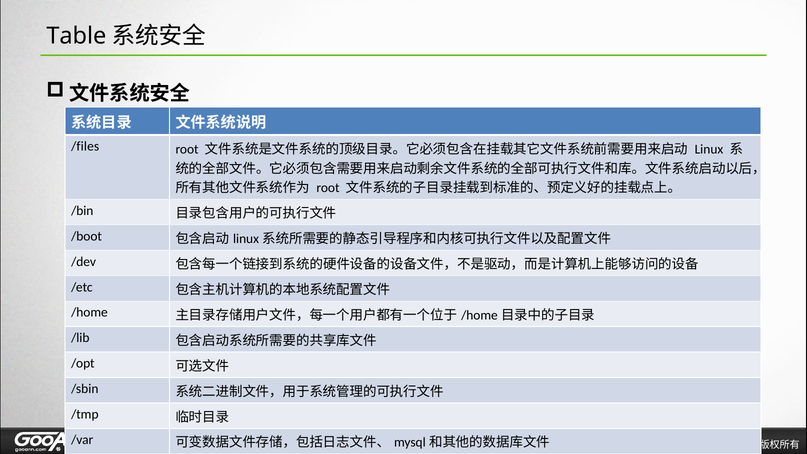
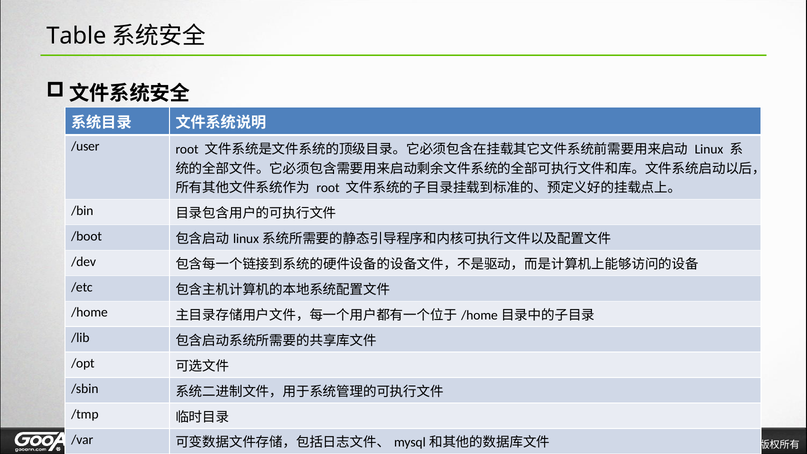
/files: /files -> /user
